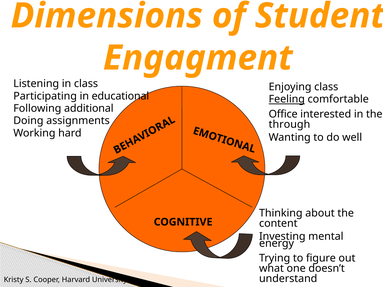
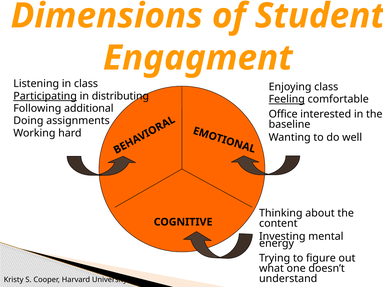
Participating underline: none -> present
educational: educational -> distributing
through: through -> baseline
